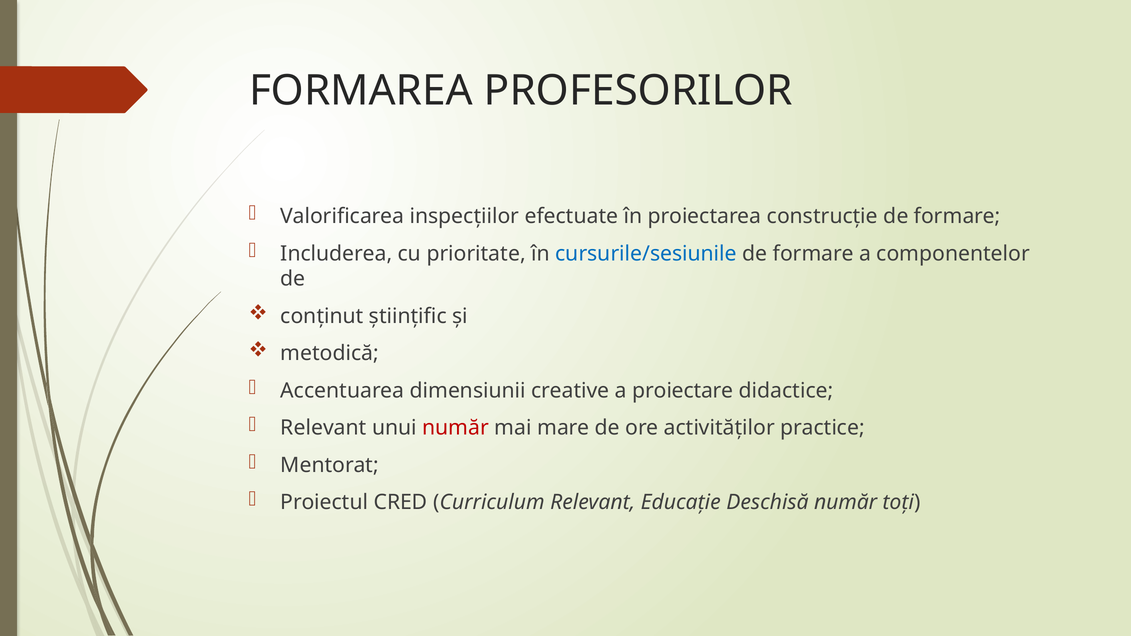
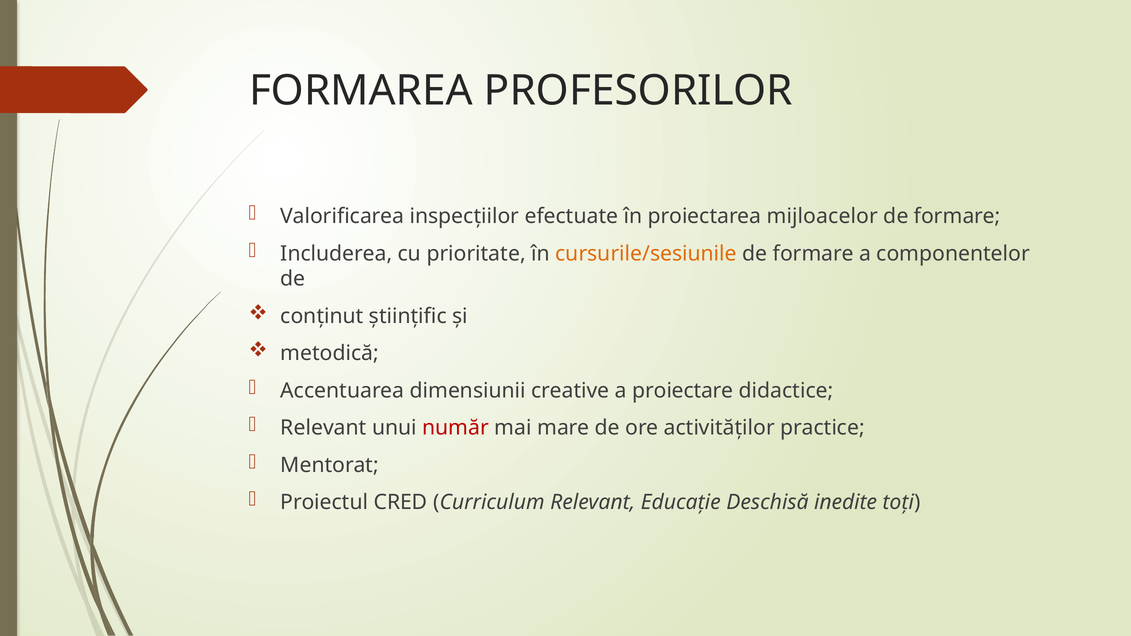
construcție: construcție -> mijloacelor
cursurile/sesiunile colour: blue -> orange
Deschisă număr: număr -> inedite
